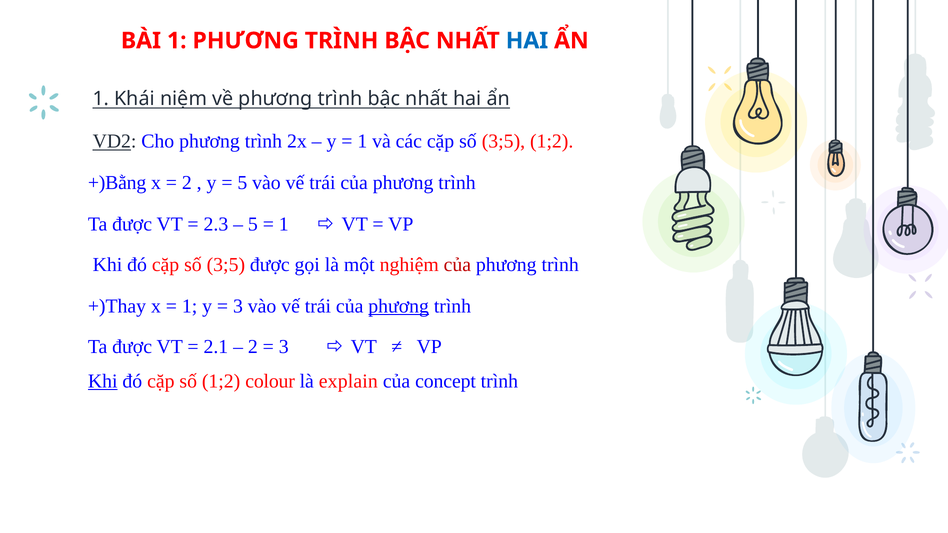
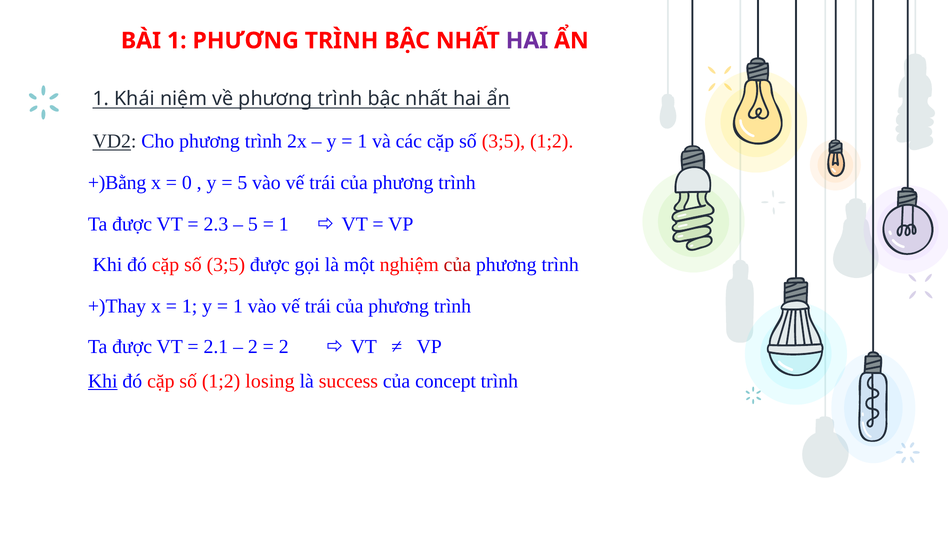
HAI at (527, 41) colour: blue -> purple
2 at (187, 183): 2 -> 0
3 at (238, 306): 3 -> 1
phương at (399, 306) underline: present -> none
3 at (284, 347): 3 -> 2
colour: colour -> losing
explain: explain -> success
